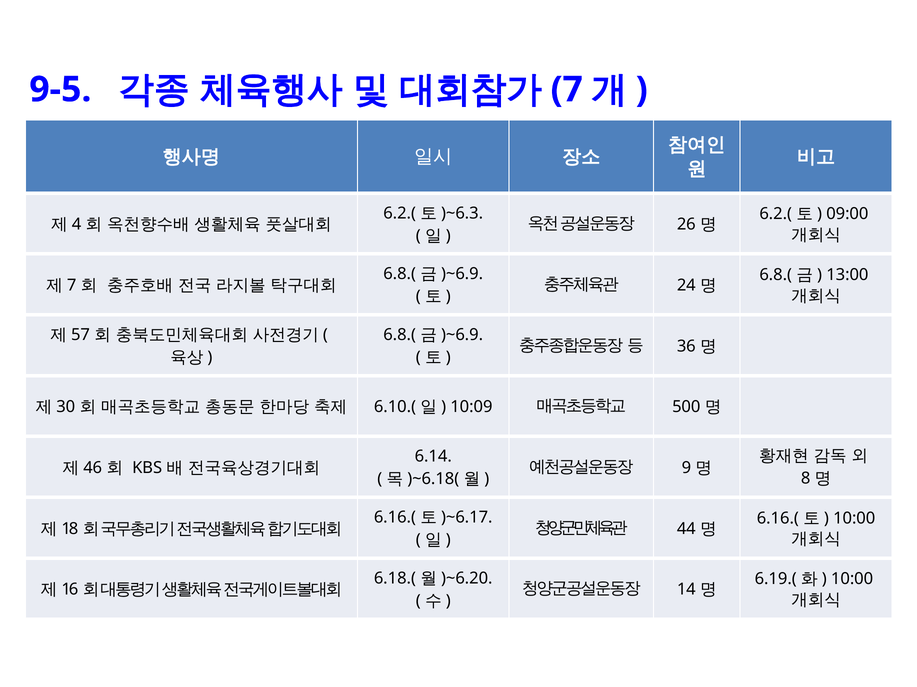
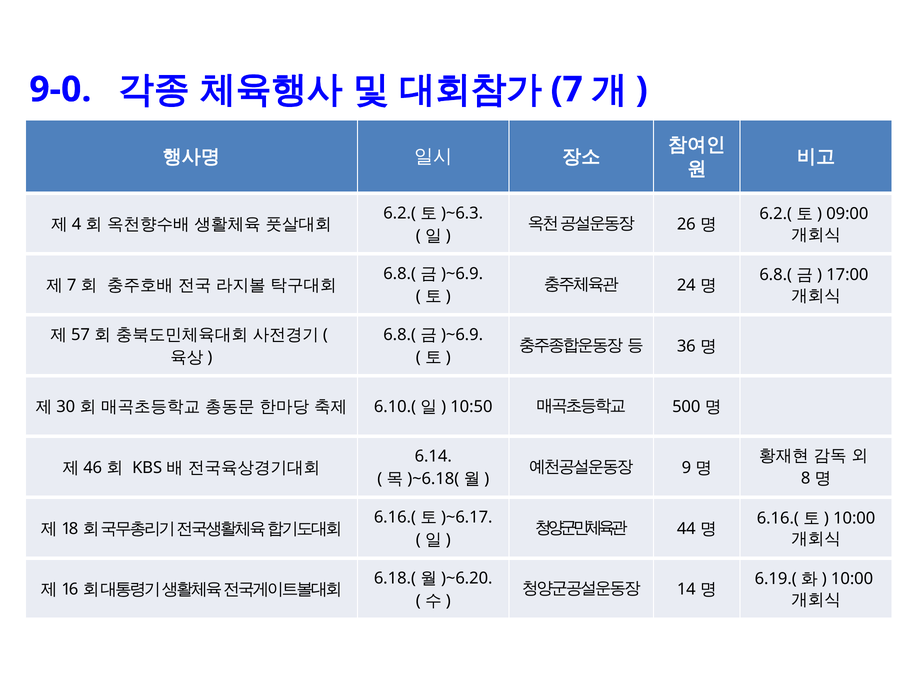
9-5: 9-5 -> 9-0
13:00: 13:00 -> 17:00
10:09: 10:09 -> 10:50
